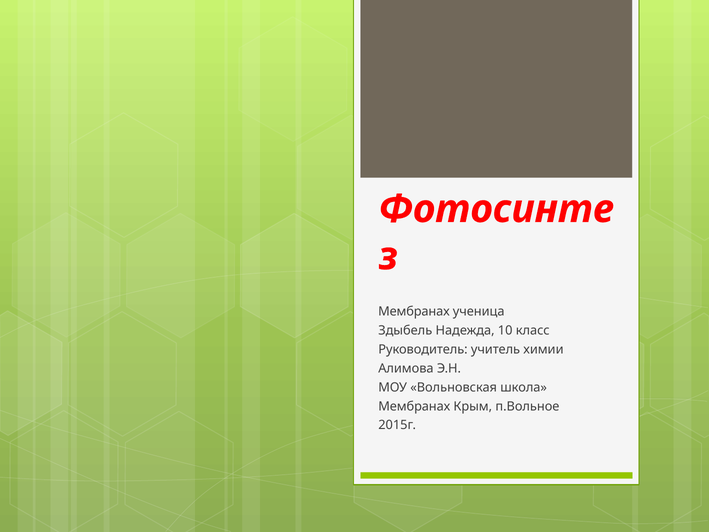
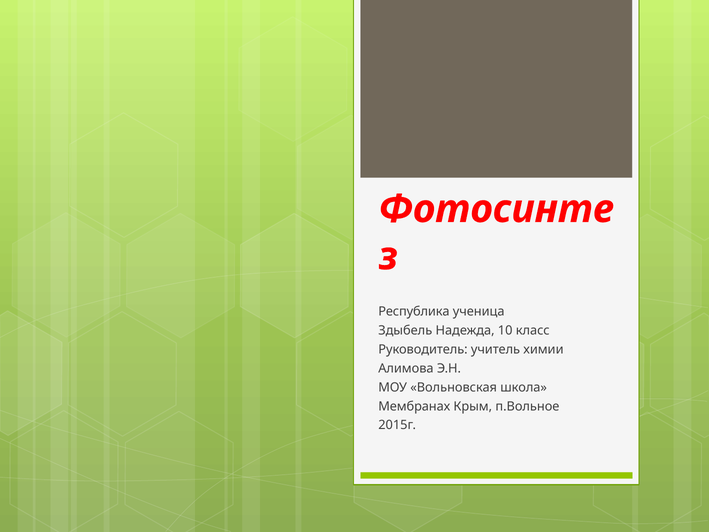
Мембранах at (414, 312): Мембранах -> Республика
